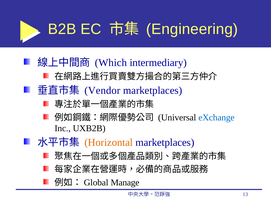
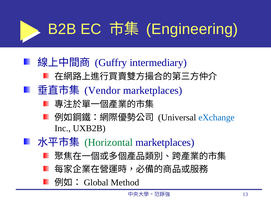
Which: Which -> Guffry
Horizontal colour: orange -> green
Manage: Manage -> Method
